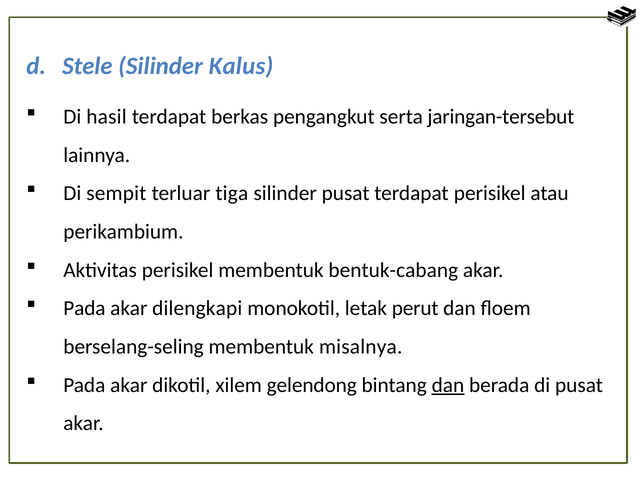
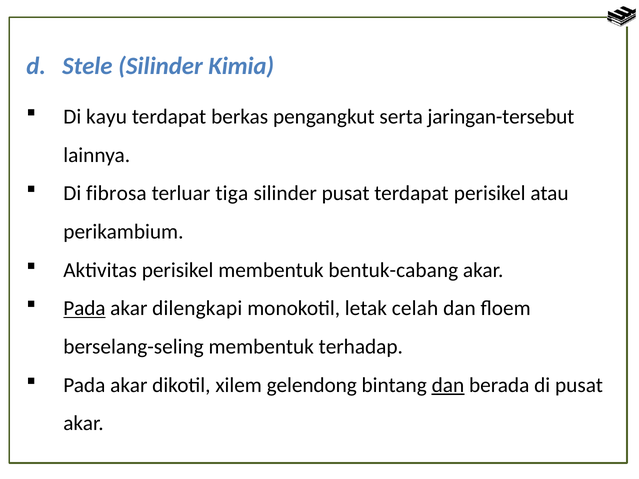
Kalus: Kalus -> Kimia
hasil: hasil -> kayu
sempit: sempit -> fibrosa
Pada at (84, 309) underline: none -> present
perut: perut -> celah
misalnya: misalnya -> terhadap
